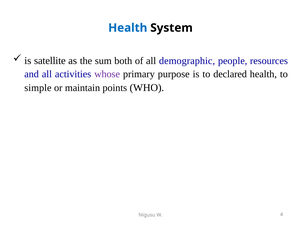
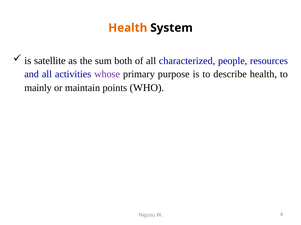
Health at (128, 28) colour: blue -> orange
demographic: demographic -> characterized
declared: declared -> describe
simple: simple -> mainly
